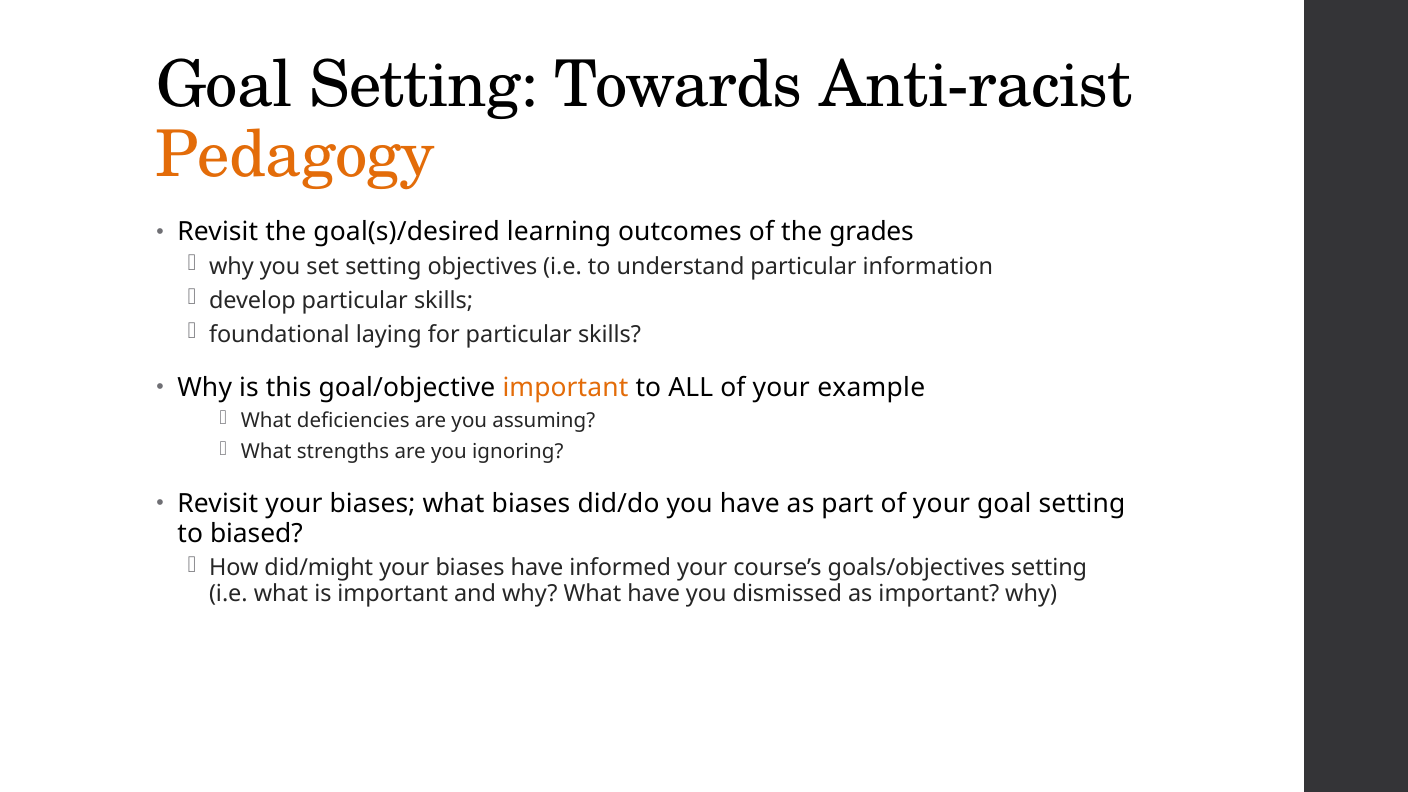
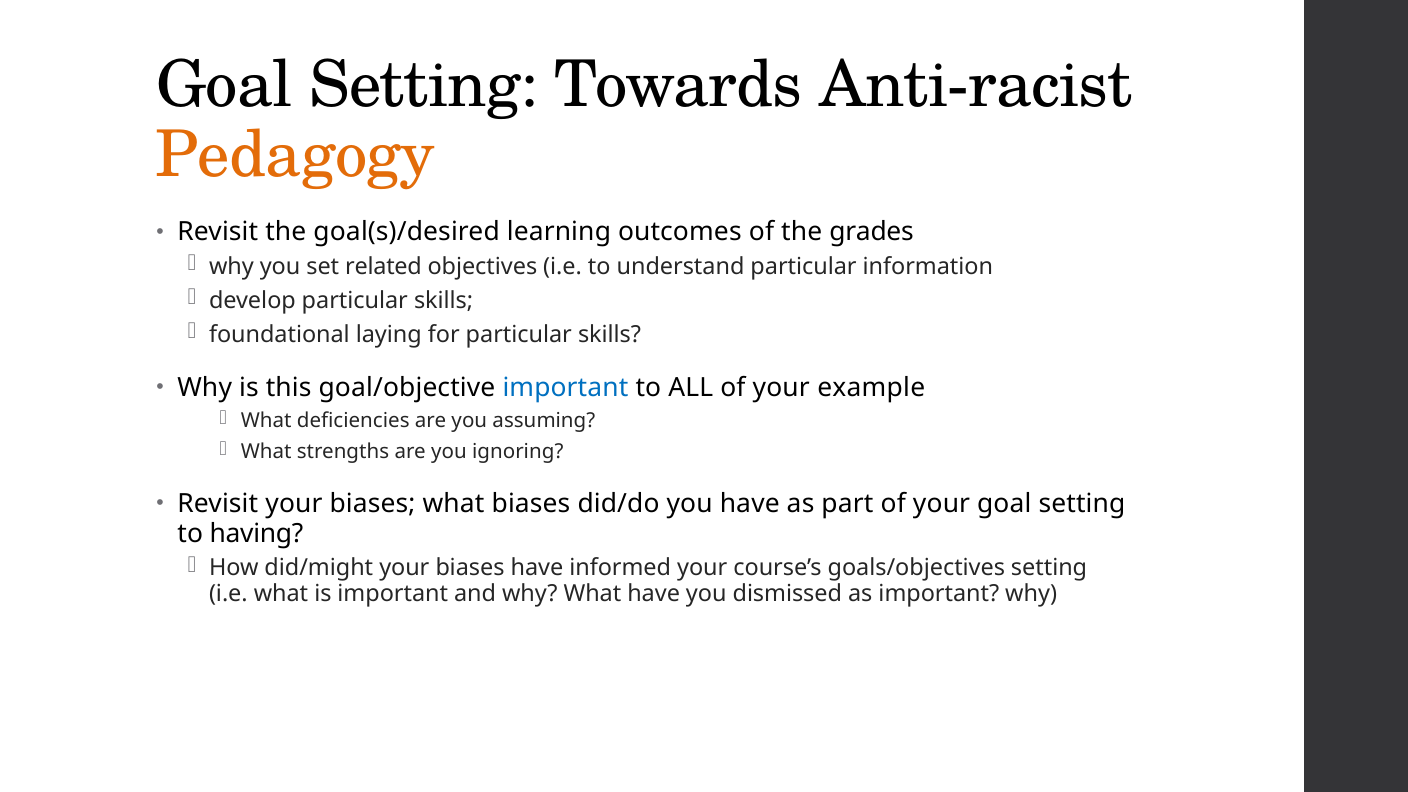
set setting: setting -> related
important at (565, 388) colour: orange -> blue
biased: biased -> having
